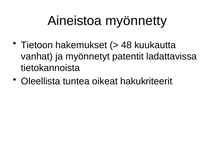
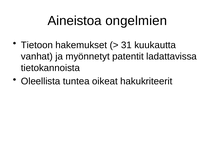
myönnetty: myönnetty -> ongelmien
48: 48 -> 31
